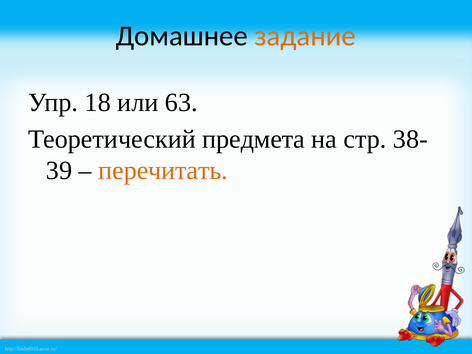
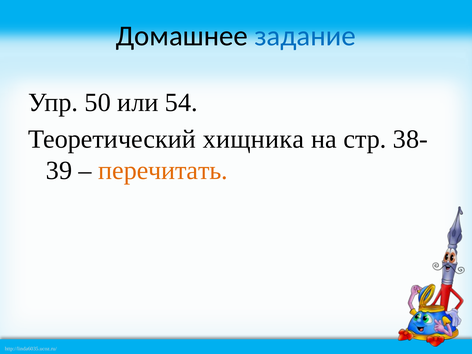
задание colour: orange -> blue
18: 18 -> 50
63: 63 -> 54
предмета: предмета -> хищника
